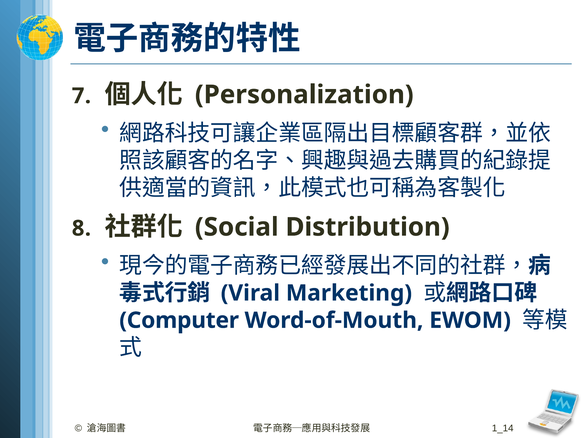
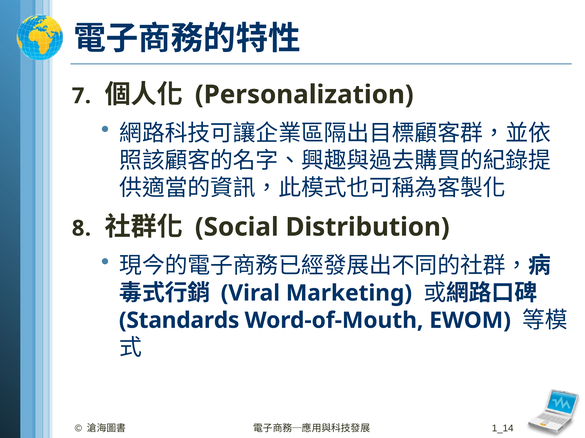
Computer: Computer -> Standards
